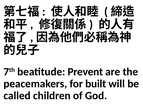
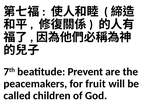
built: built -> fruit
